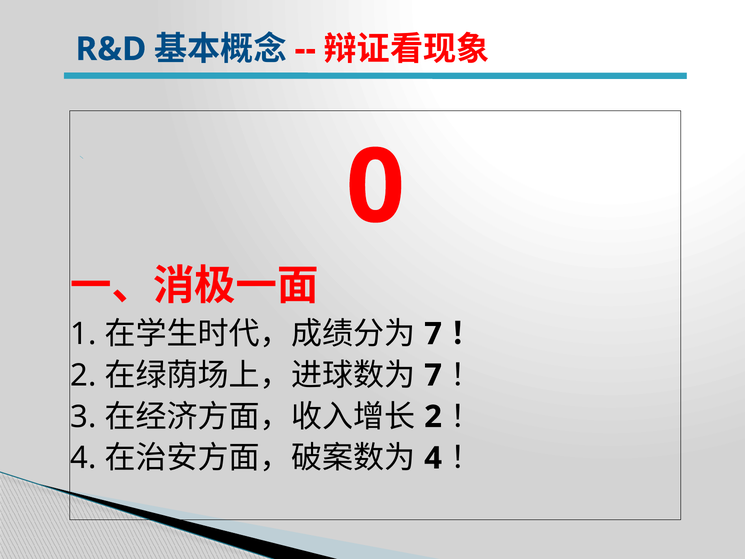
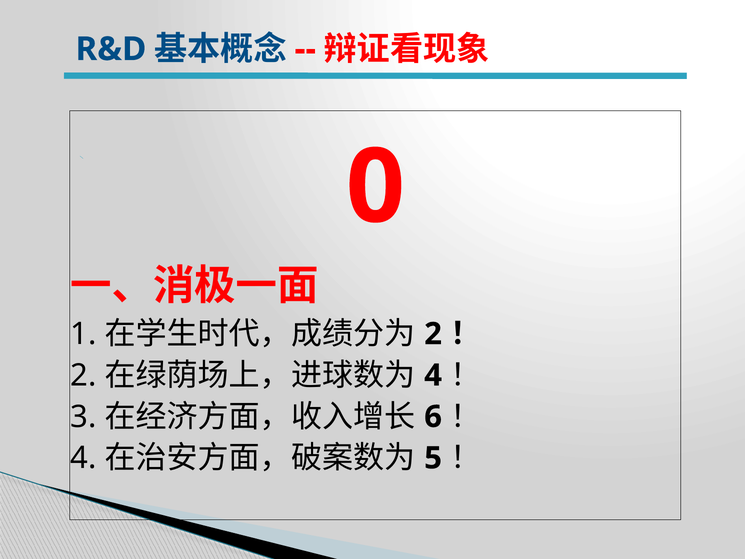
7 at (433, 334): 7 -> 2
7 at (433, 375): 7 -> 4
2 at (433, 417): 2 -> 6
4 at (433, 458): 4 -> 5
